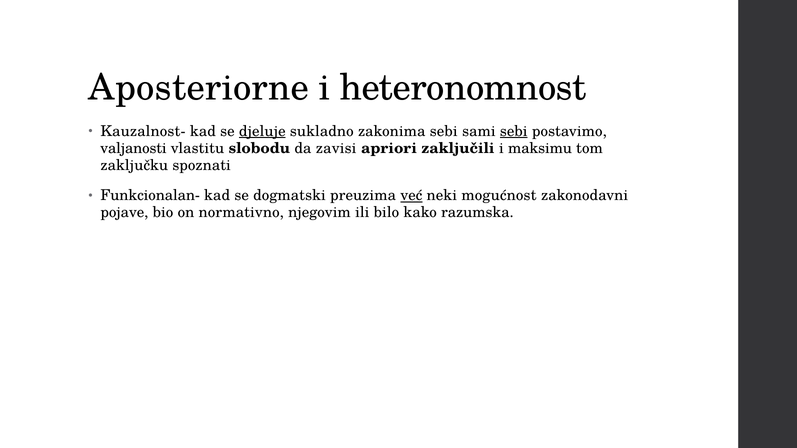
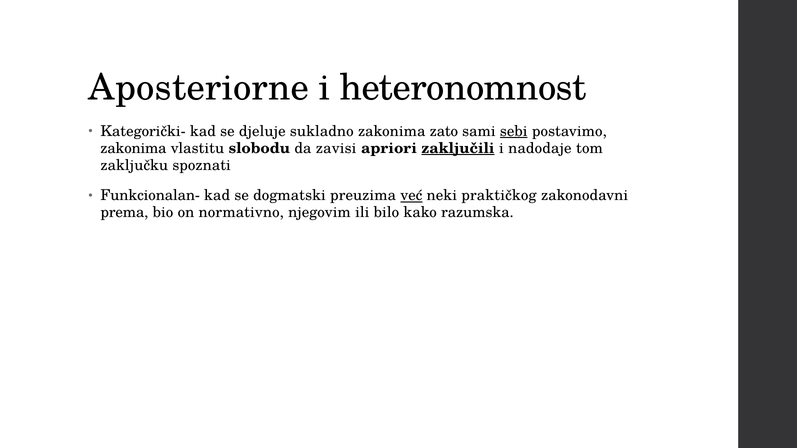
Kauzalnost-: Kauzalnost- -> Kategorički-
djeluje underline: present -> none
zakonima sebi: sebi -> zato
valjanosti at (133, 148): valjanosti -> zakonima
zaključili underline: none -> present
maksimu: maksimu -> nadodaje
mogućnost: mogućnost -> praktičkog
pojave: pojave -> prema
